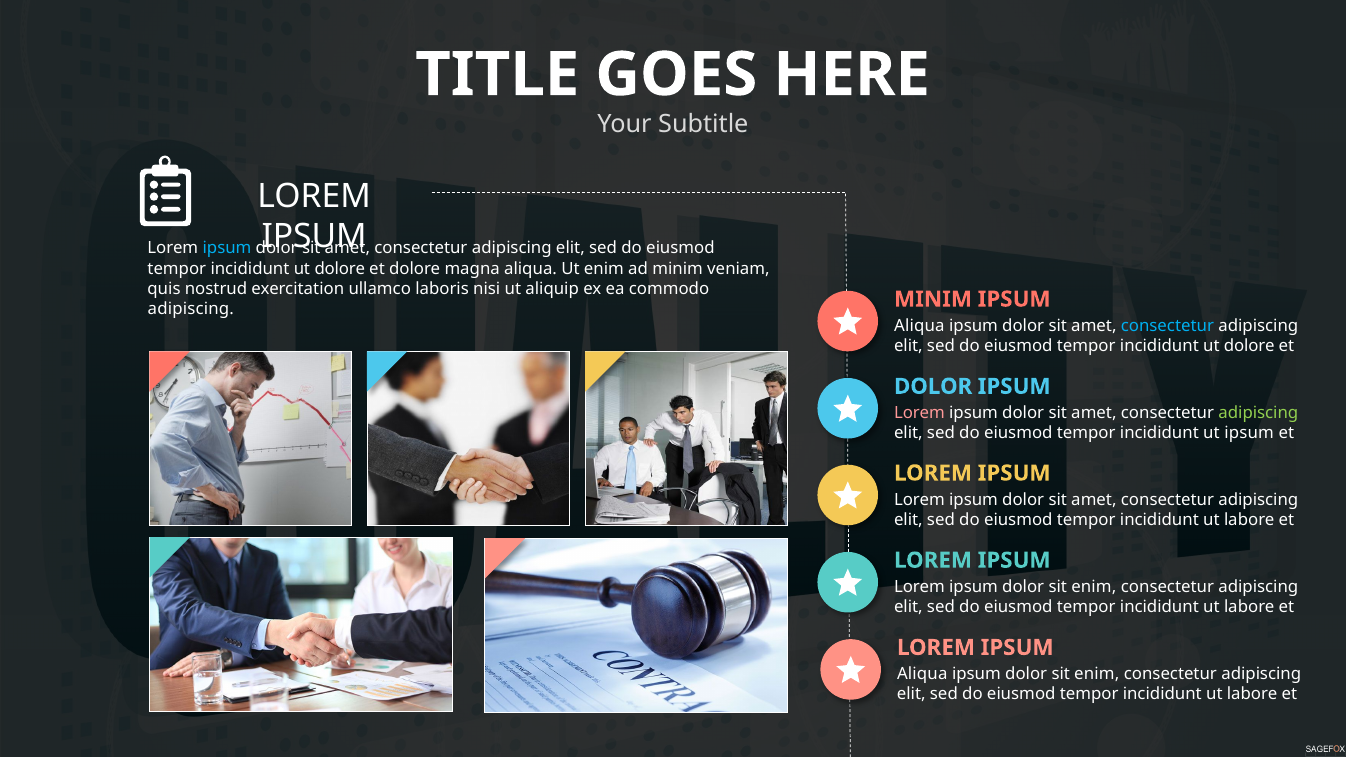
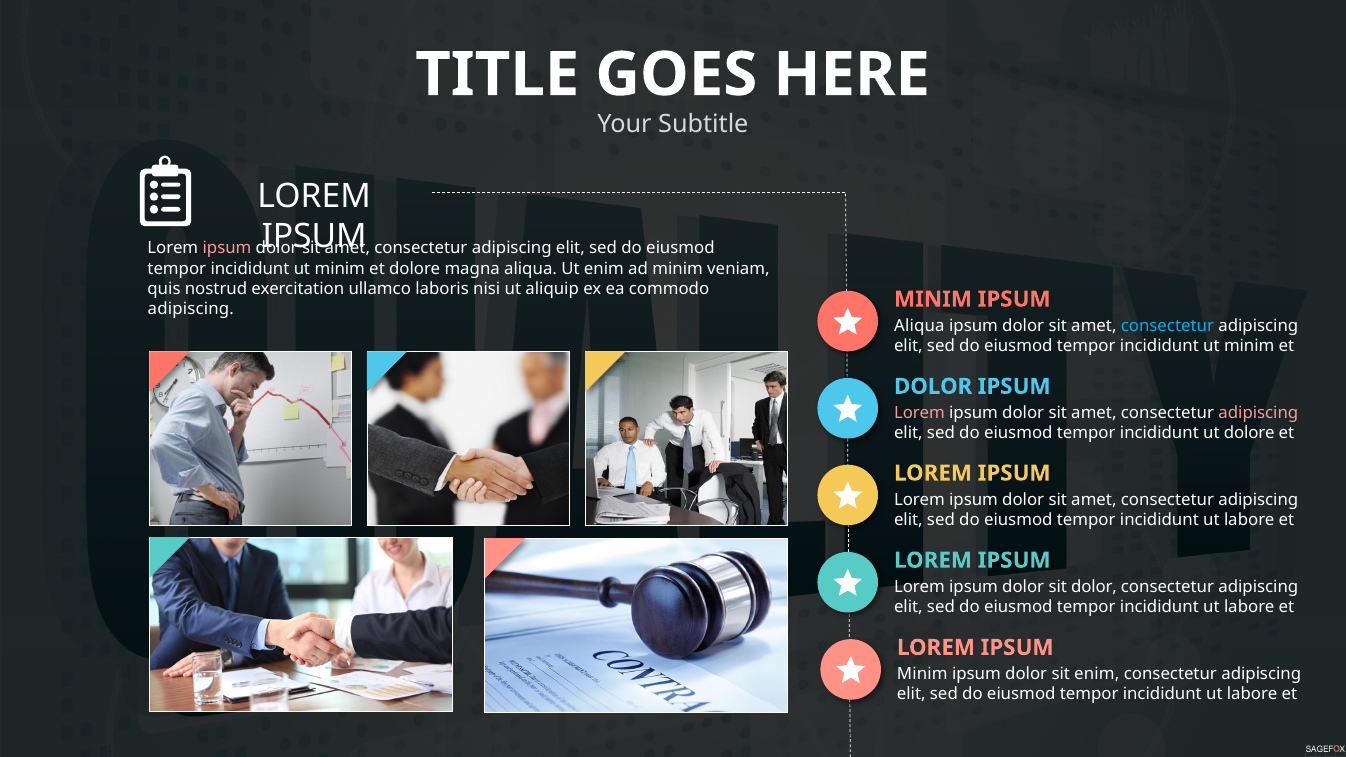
ipsum at (227, 248) colour: light blue -> pink
dolore at (340, 269): dolore -> minim
dolore at (1249, 346): dolore -> minim
adipiscing at (1258, 413) colour: light green -> pink
ut ipsum: ipsum -> dolore
enim at (1094, 587): enim -> dolor
Aliqua at (922, 674): Aliqua -> Minim
